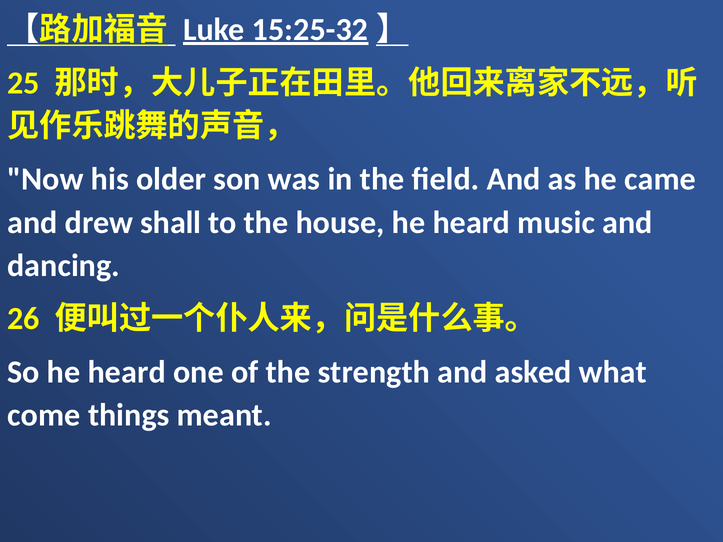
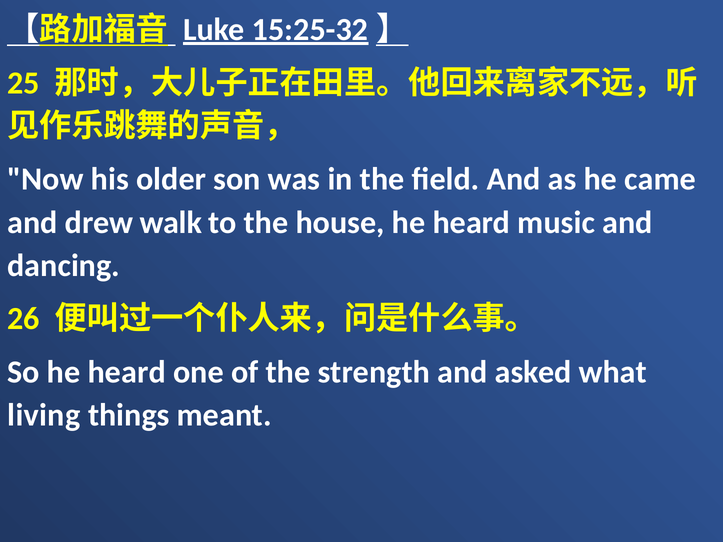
shall: shall -> walk
come: come -> living
